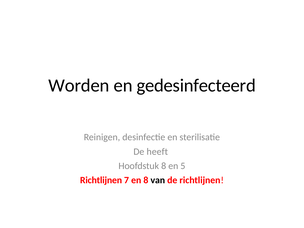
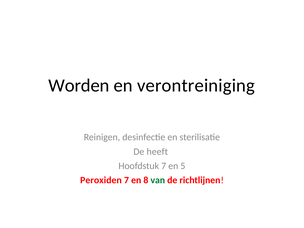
gedesinfecteerd: gedesinfecteerd -> verontreiniging
Hoofdstuk 8: 8 -> 7
Richtlijnen at (101, 180): Richtlijnen -> Peroxiden
van colour: black -> green
